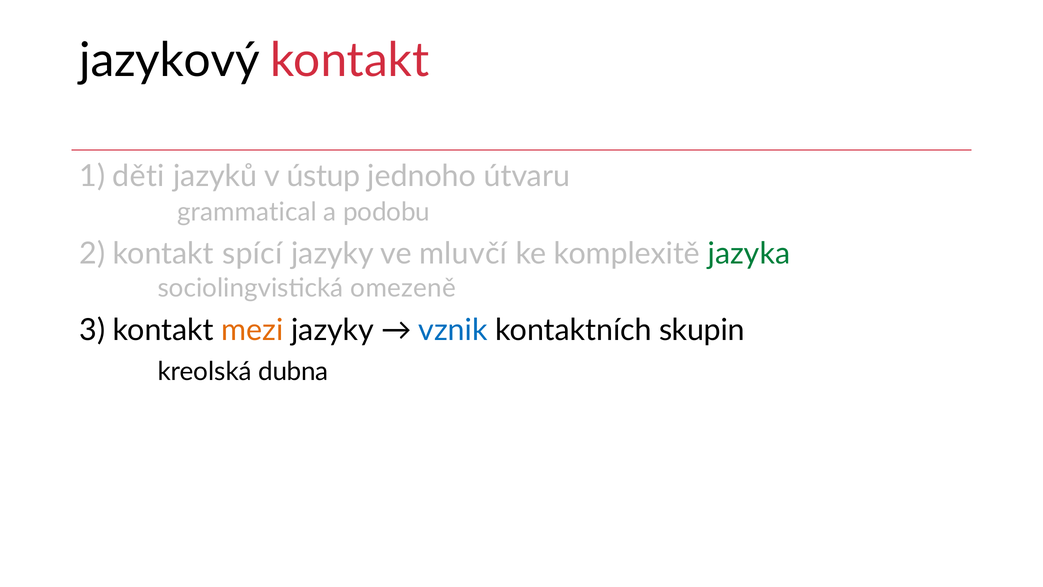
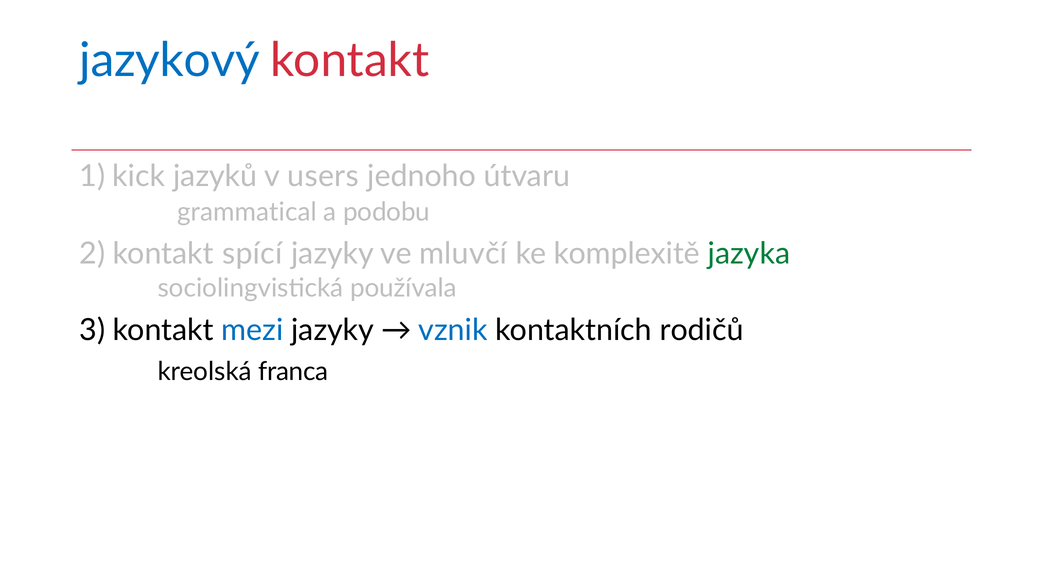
jazykový colour: black -> blue
děti: děti -> kick
ústup: ústup -> users
omezeně: omezeně -> používala
mezi colour: orange -> blue
skupin: skupin -> rodičů
dubna: dubna -> franca
